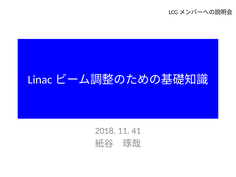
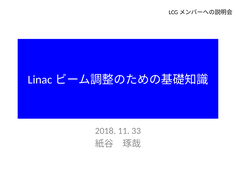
41: 41 -> 33
